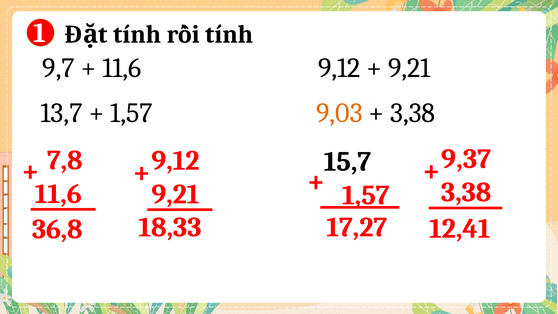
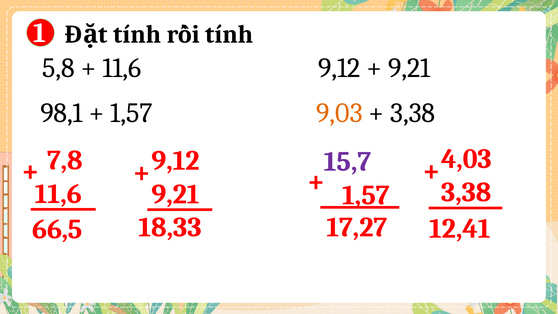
9,7: 9,7 -> 5,8
13,7: 13,7 -> 98,1
9,37: 9,37 -> 4,03
15,7 colour: black -> purple
36,8: 36,8 -> 66,5
